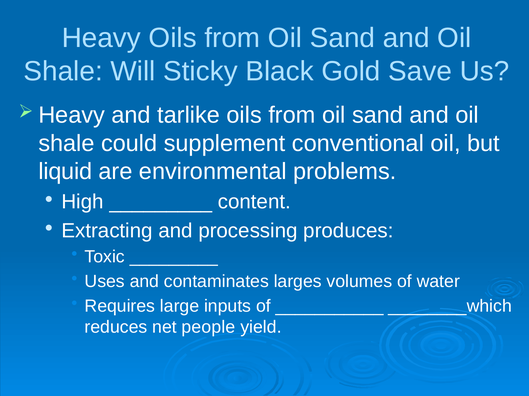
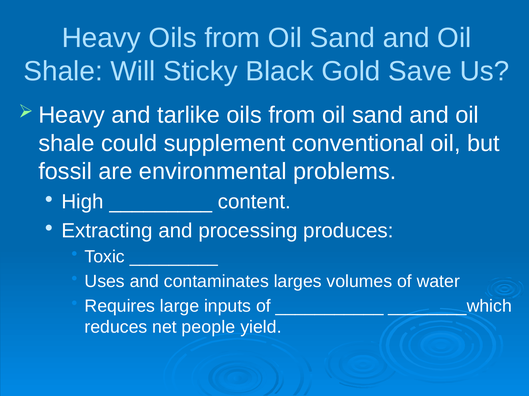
liquid: liquid -> fossil
